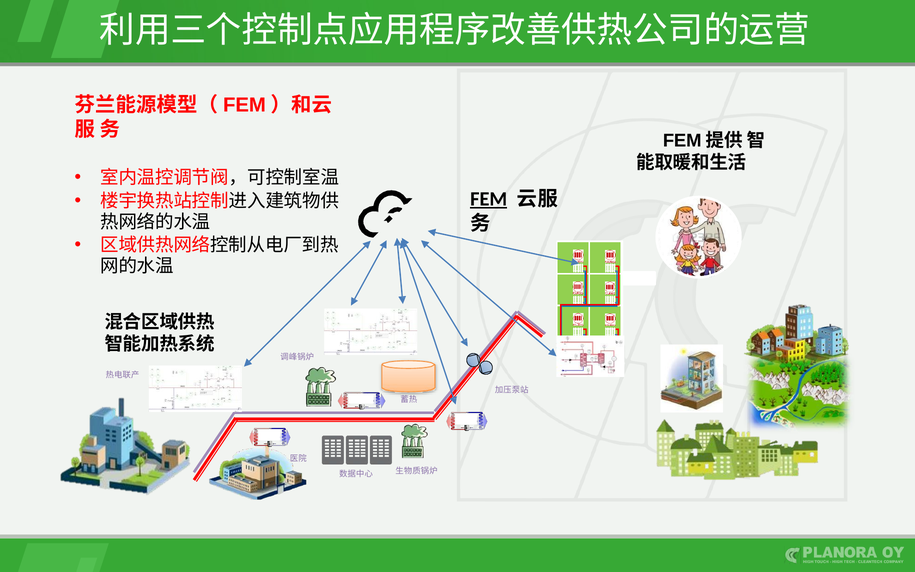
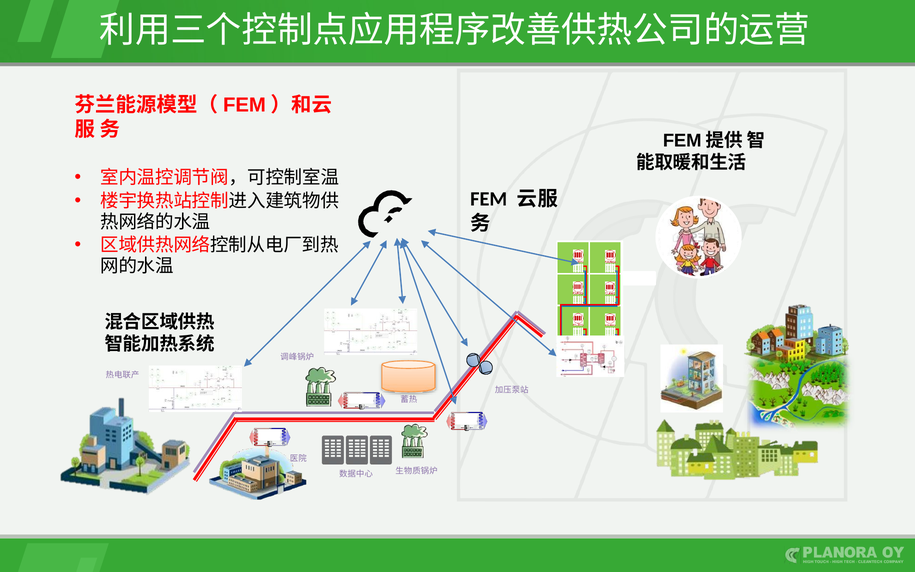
FEM underline: present -> none
